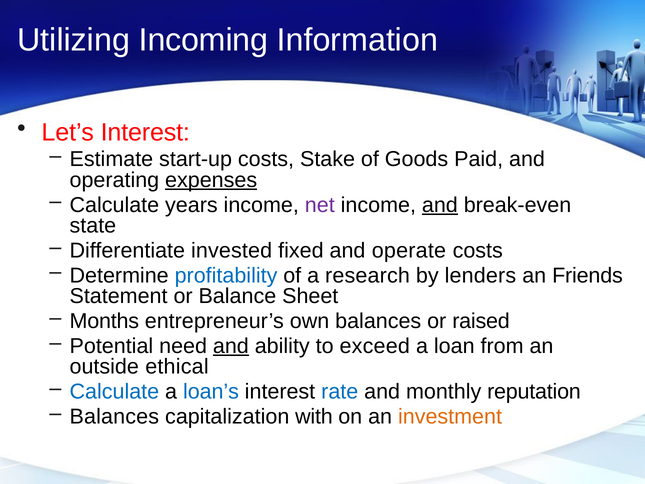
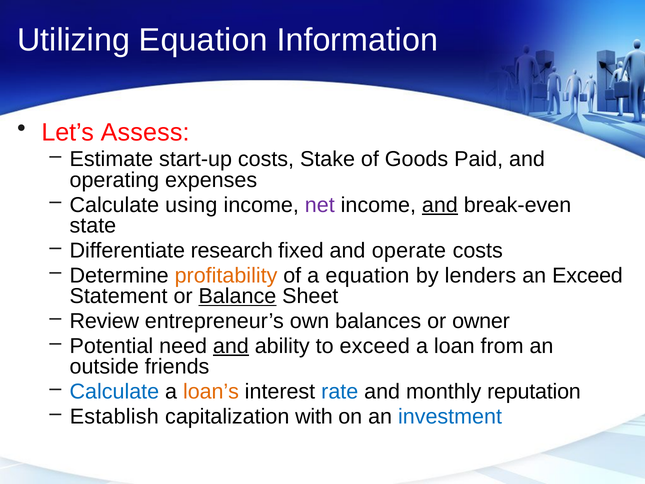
Utilizing Incoming: Incoming -> Equation
Let’s Interest: Interest -> Assess
expenses underline: present -> none
years: years -> using
invested: invested -> research
profitability colour: blue -> orange
a research: research -> equation
an Friends: Friends -> Exceed
Balance underline: none -> present
Months: Months -> Review
raised: raised -> owner
ethical: ethical -> friends
loan’s colour: blue -> orange
Balances at (114, 416): Balances -> Establish
investment colour: orange -> blue
